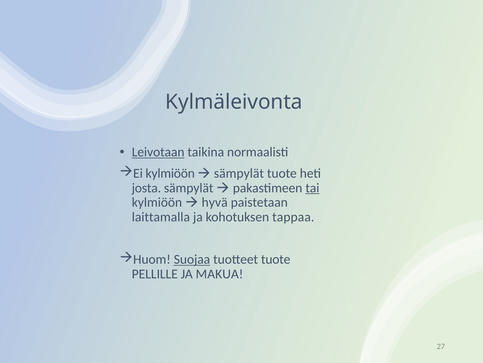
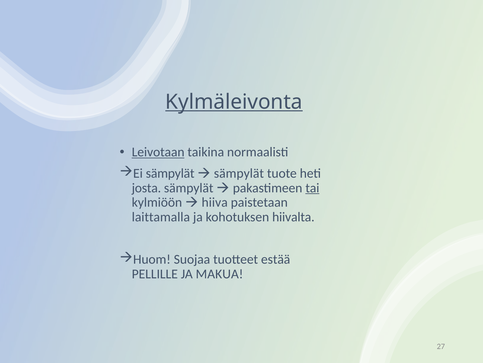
Kylmäleivonta underline: none -> present
Ei kylmiöön: kylmiöön -> sämpylät
hyvä: hyvä -> hiiva
tappaa: tappaa -> hiivalta
Suojaa underline: present -> none
tuotteet tuote: tuote -> estää
